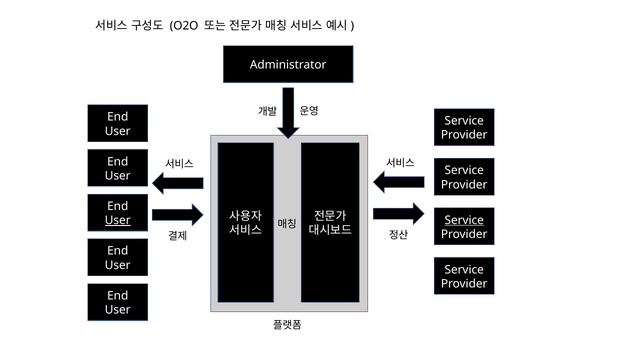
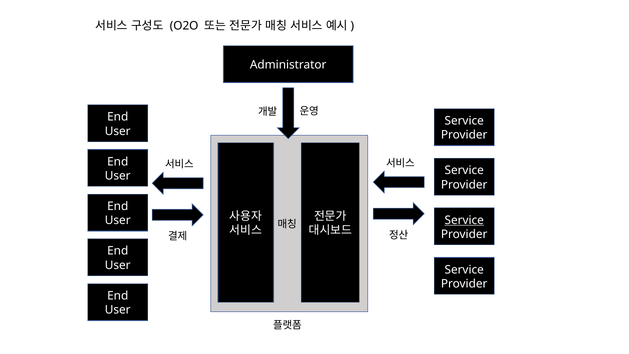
User at (118, 220) underline: present -> none
